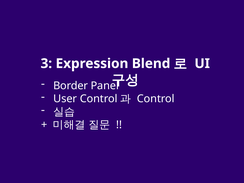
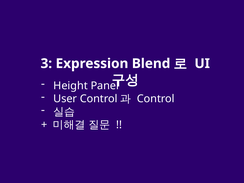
Border: Border -> Height
